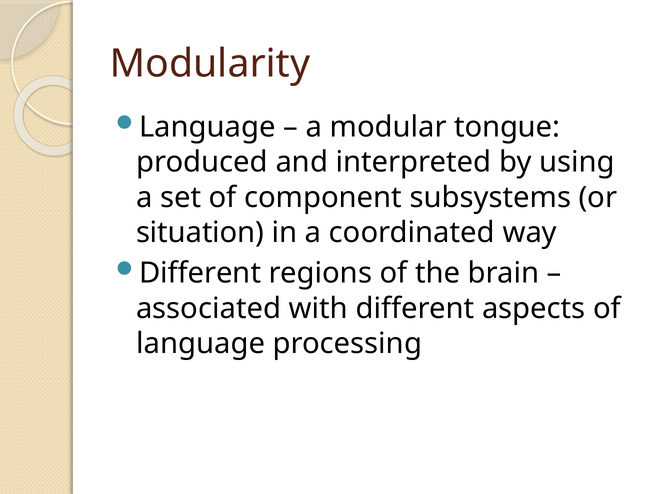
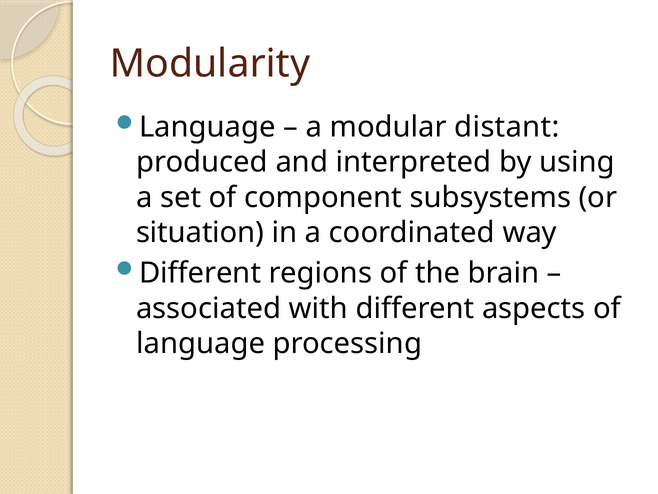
tongue: tongue -> distant
